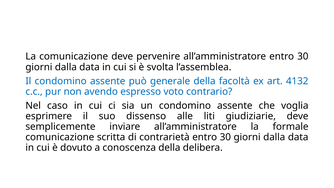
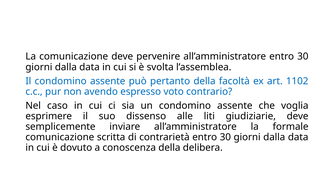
generale: generale -> pertanto
4132: 4132 -> 1102
